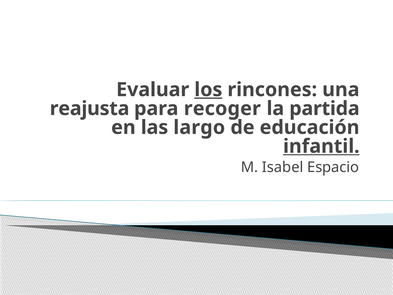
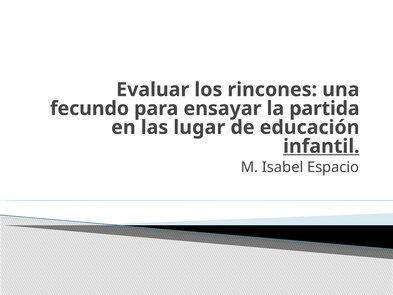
los underline: present -> none
reajusta: reajusta -> fecundo
recoger: recoger -> ensayar
largo: largo -> lugar
